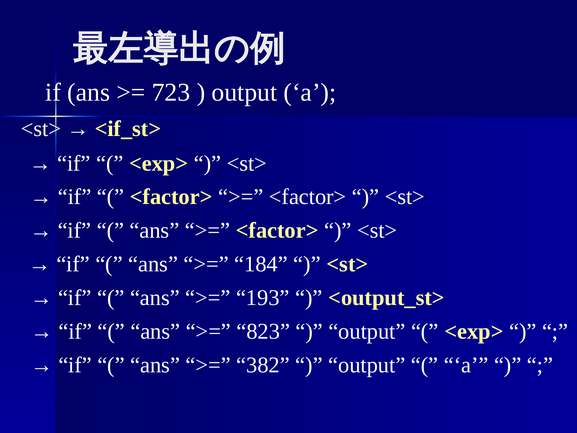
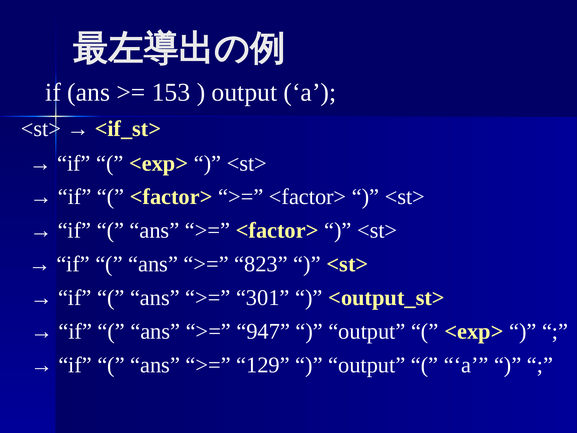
723: 723 -> 153
184: 184 -> 823
193: 193 -> 301
823: 823 -> 947
382: 382 -> 129
